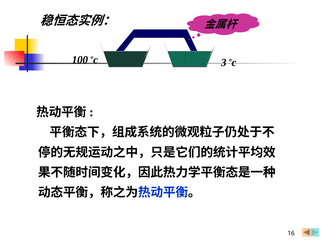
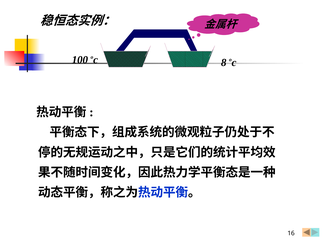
3: 3 -> 8
